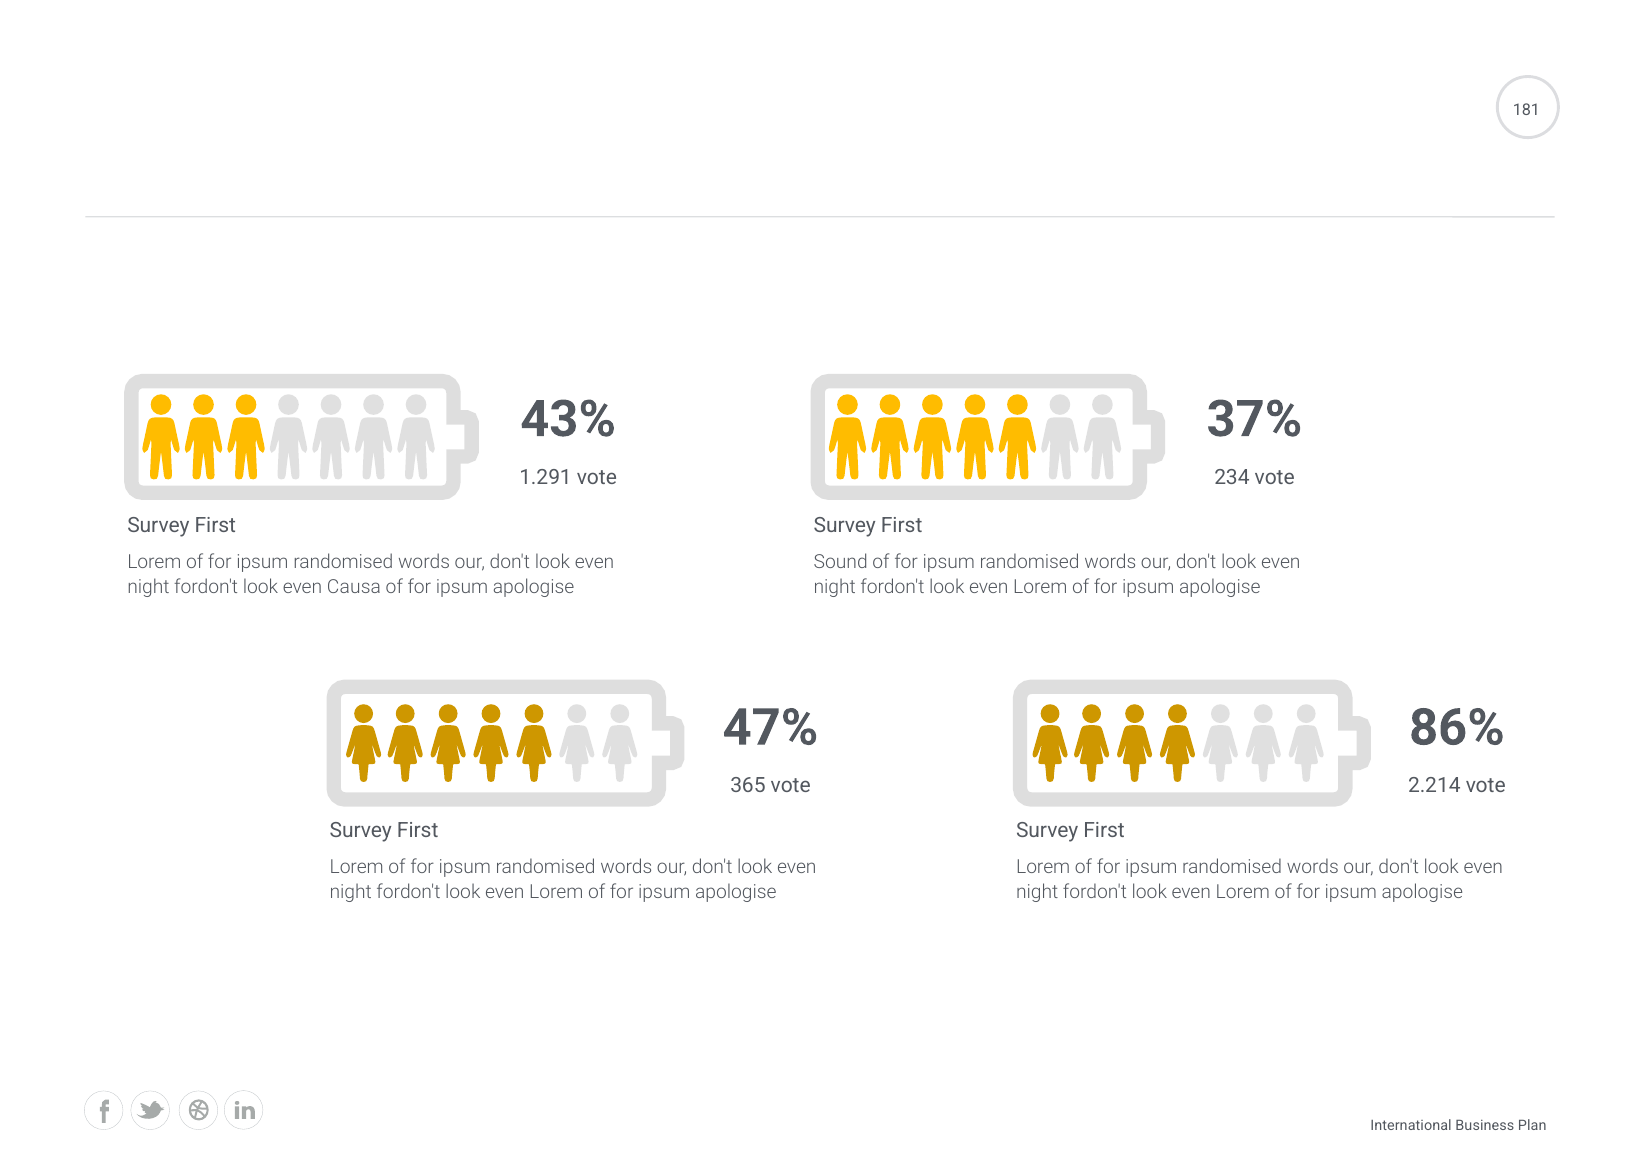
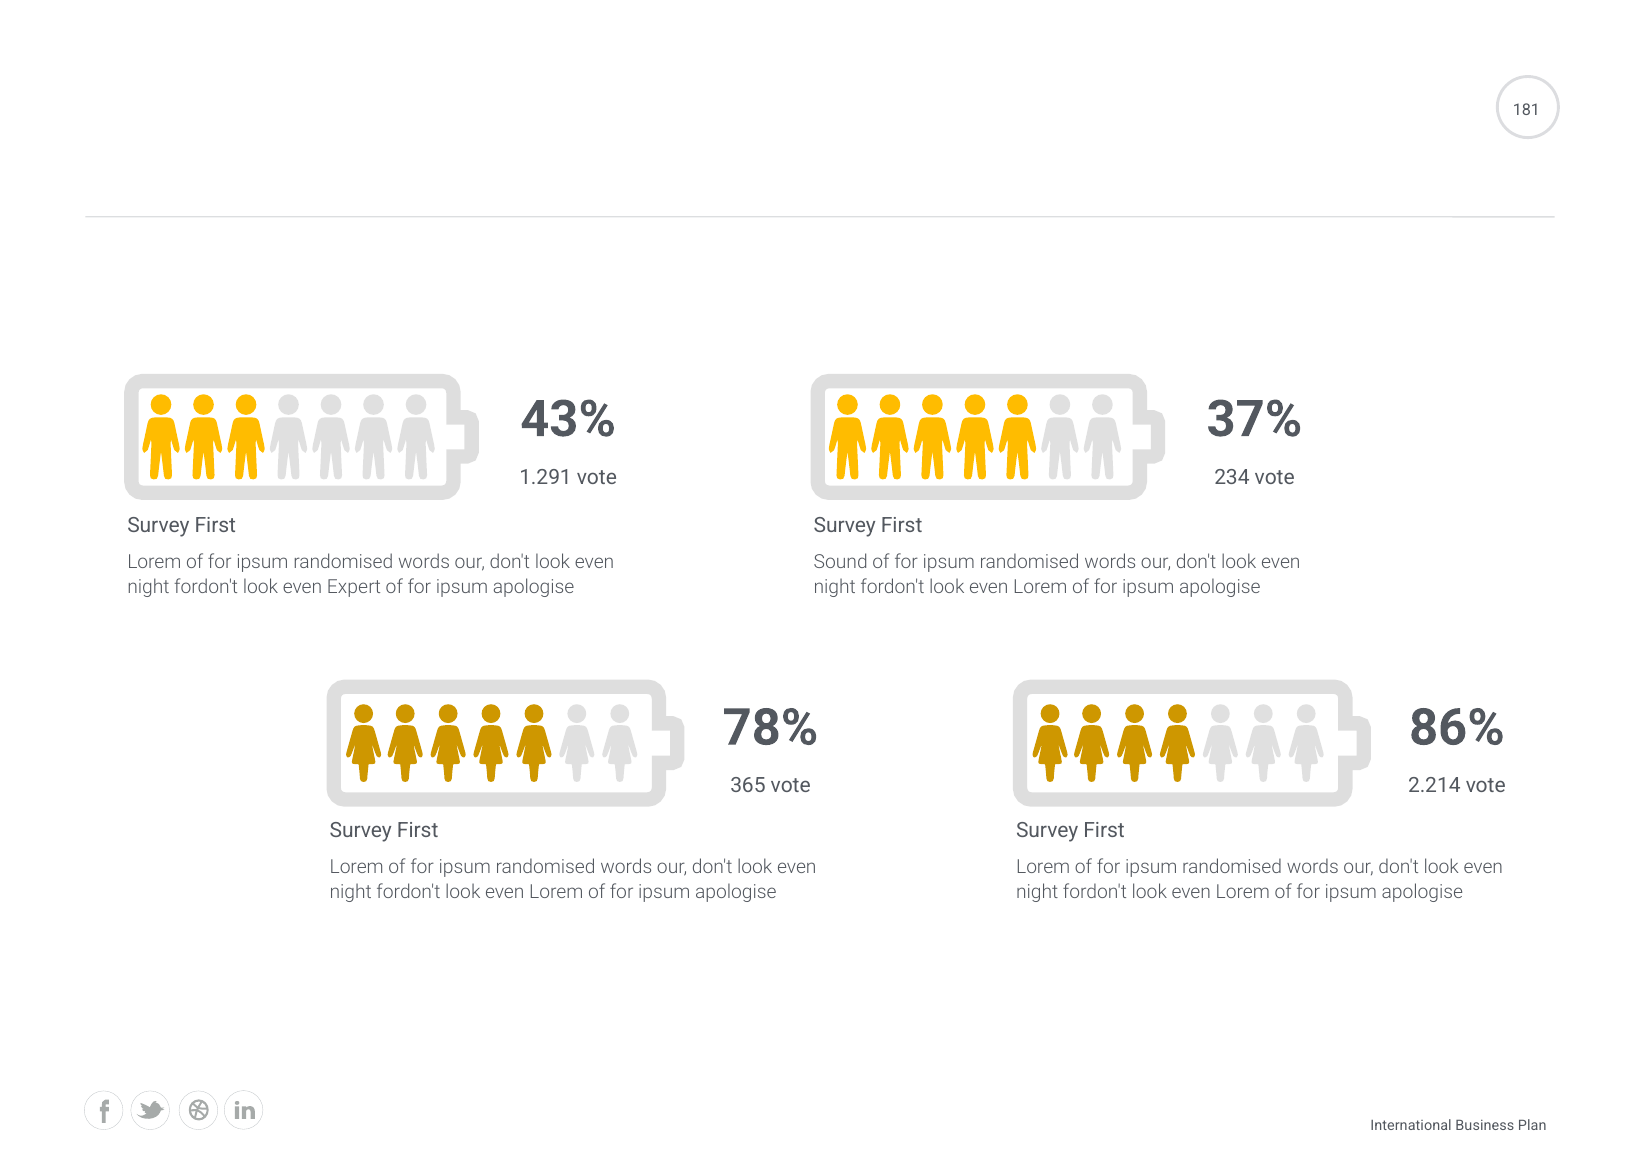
Causa: Causa -> Expert
47%: 47% -> 78%
